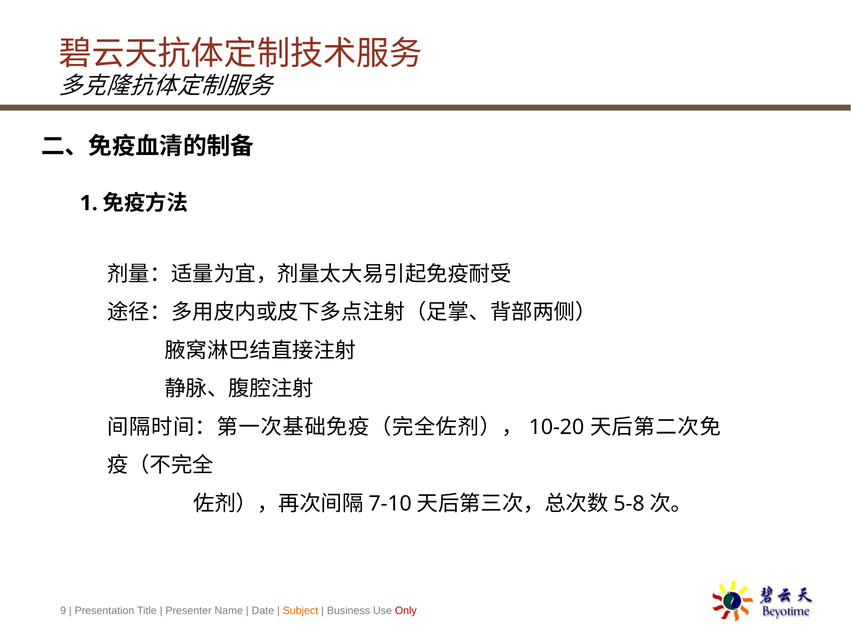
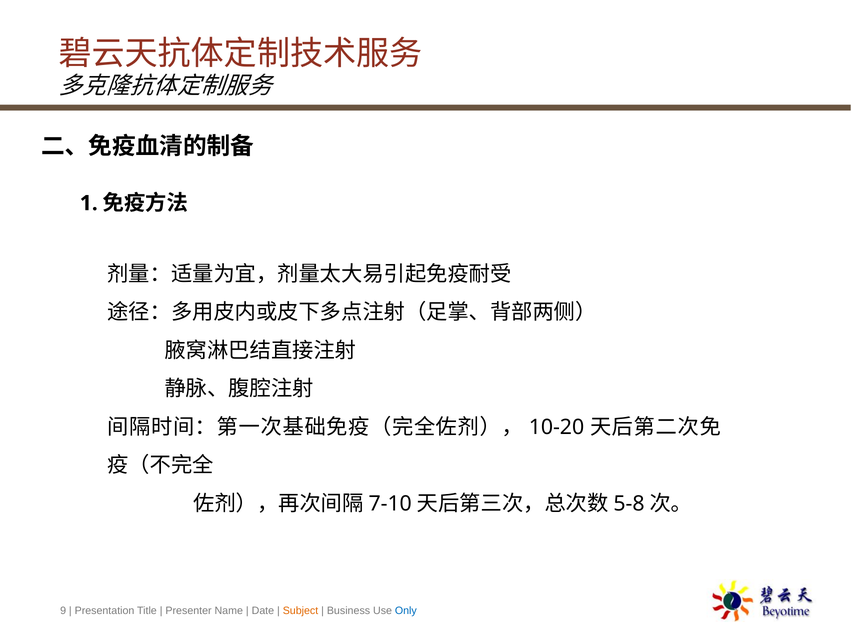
Only colour: red -> blue
